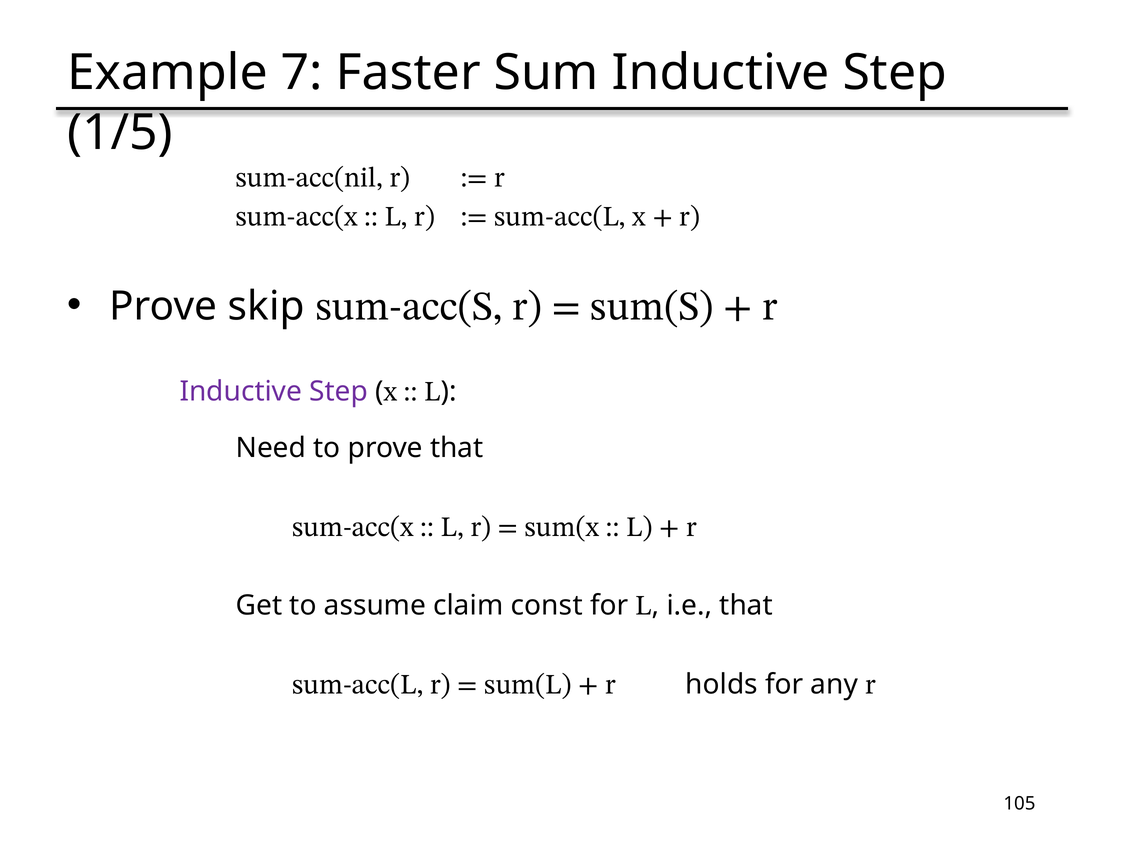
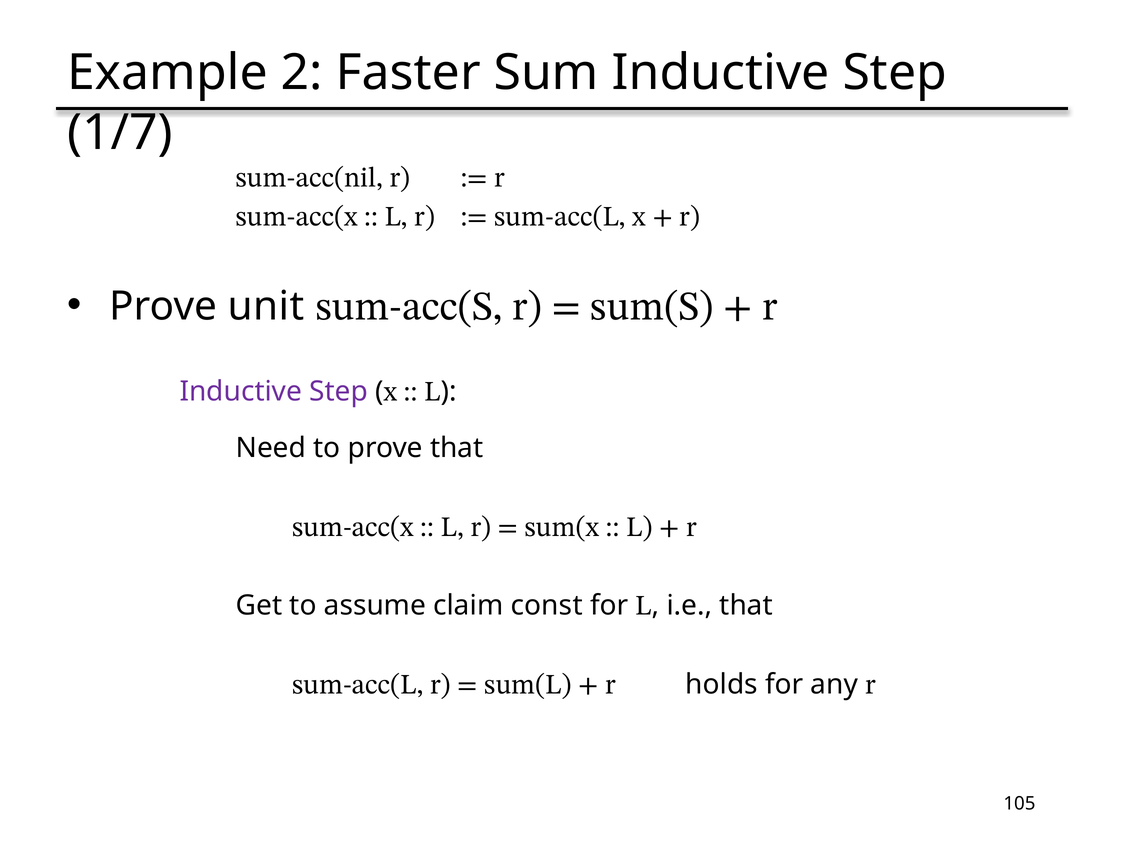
7: 7 -> 2
1/5: 1/5 -> 1/7
skip: skip -> unit
